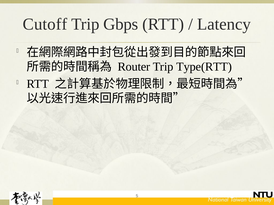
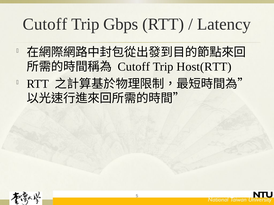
Router at (134, 67): Router -> Cutoff
Type(RTT: Type(RTT -> Host(RTT
